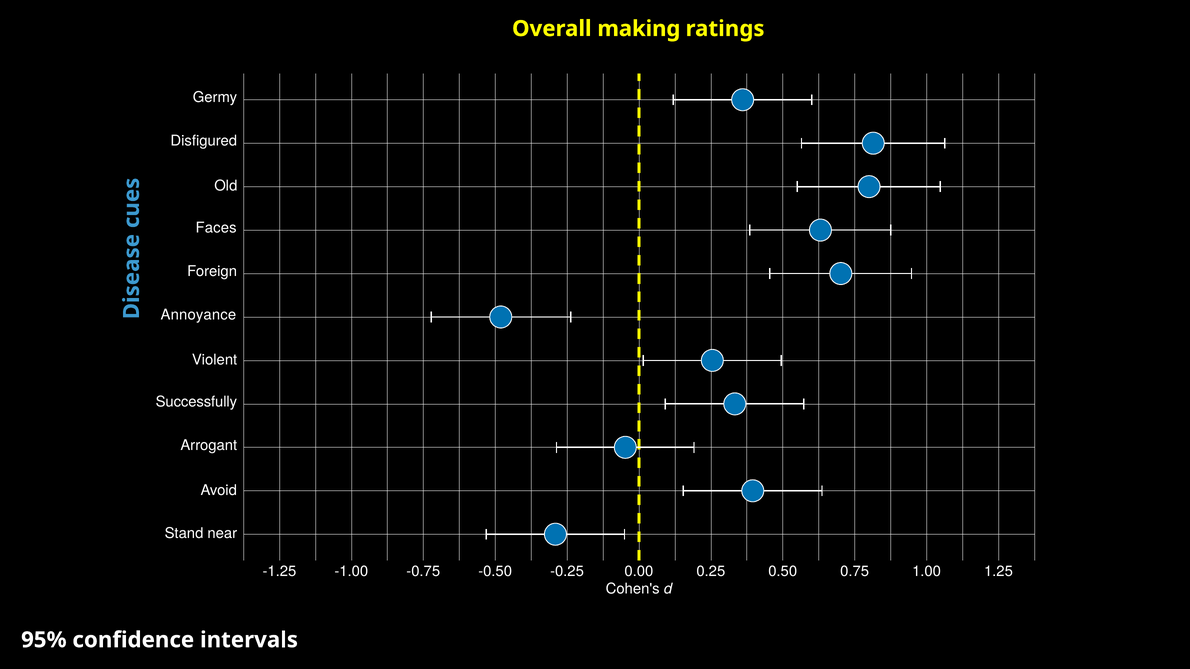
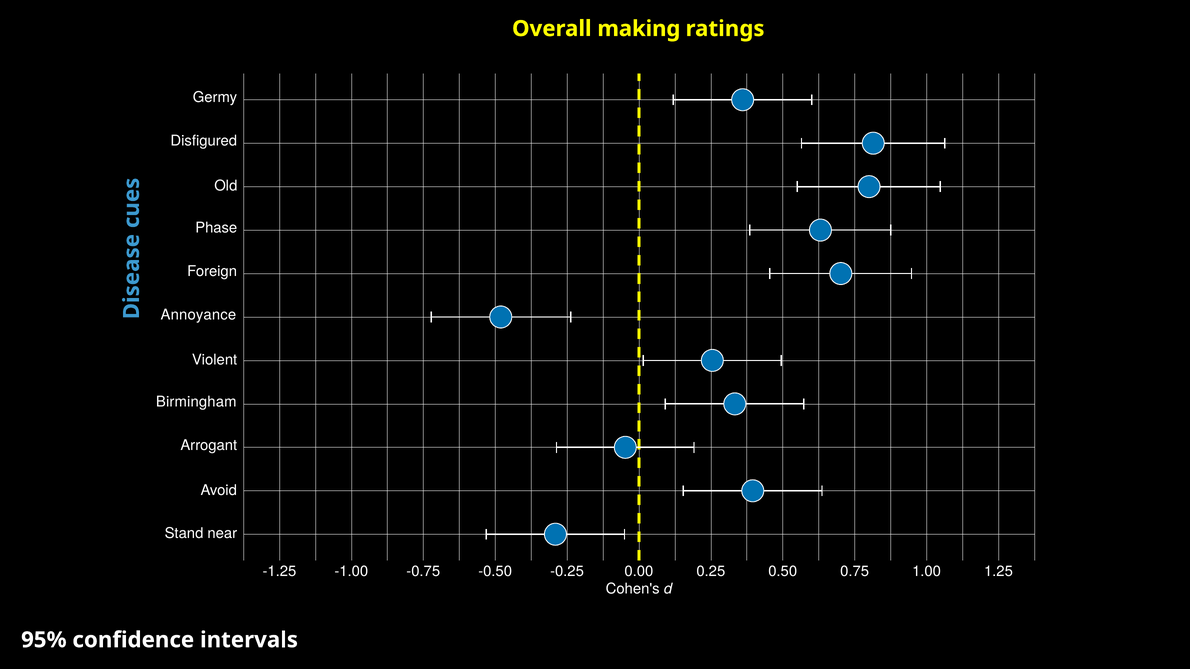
Faces: Faces -> Phase
Successfully: Successfully -> Birmingham
